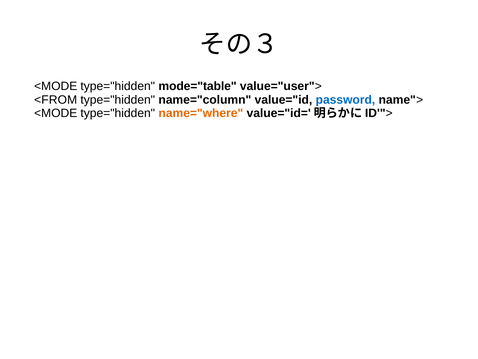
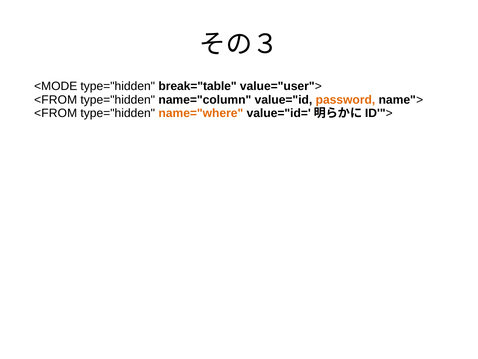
mode="table: mode="table -> break="table
password colour: blue -> orange
<MODE at (56, 113): <MODE -> <FROM
